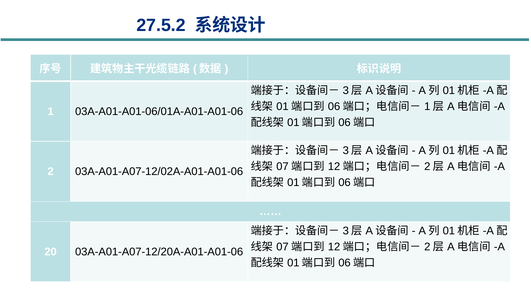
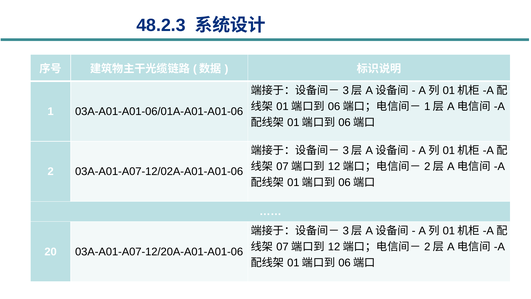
27.5.2: 27.5.2 -> 48.2.3
